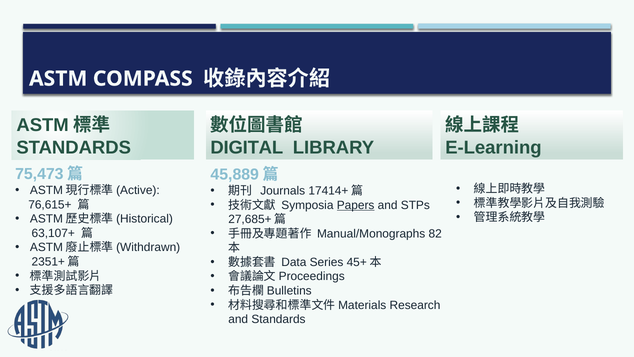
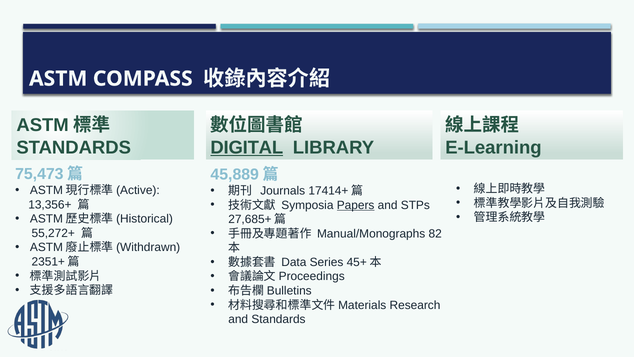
DIGITAL underline: none -> present
76,615+: 76,615+ -> 13,356+
63,107+: 63,107+ -> 55,272+
